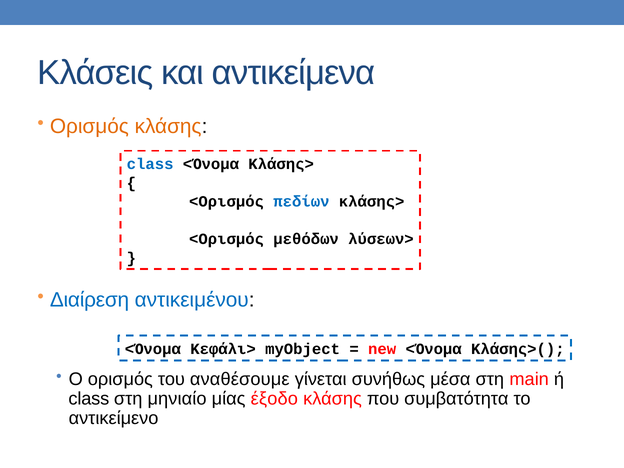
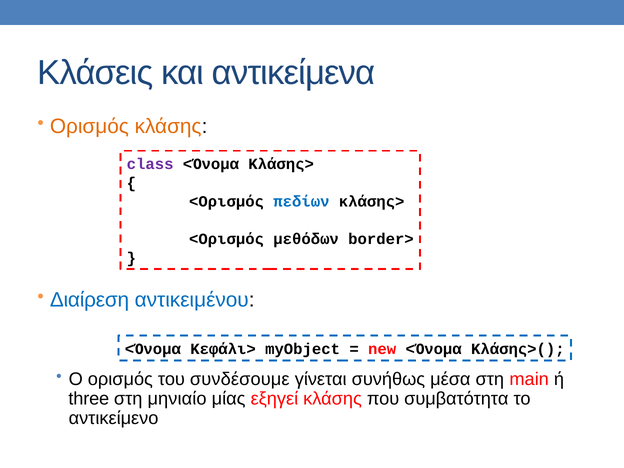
class at (150, 164) colour: blue -> purple
λύσεων>: λύσεων> -> border>
αναθέσουμε: αναθέσουμε -> συνδέσουμε
class at (89, 399): class -> three
έξοδο: έξοδο -> εξηγεί
